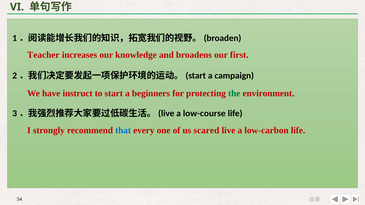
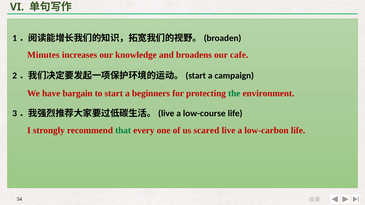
Teacher: Teacher -> Minutes
first: first -> cafe
instruct: instruct -> bargain
that colour: blue -> green
